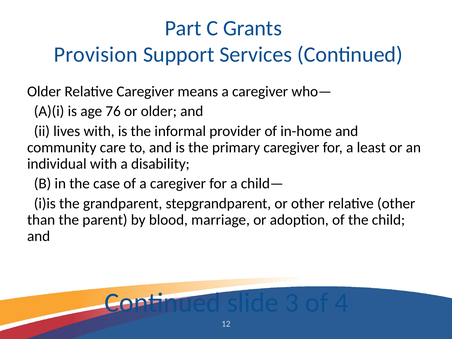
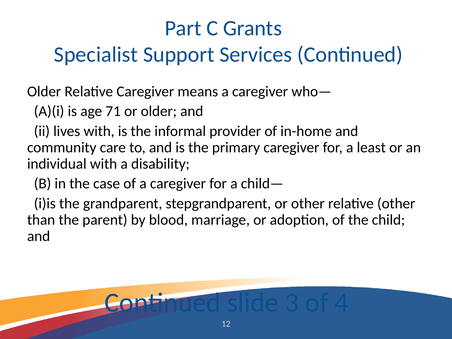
Provision: Provision -> Specialist
76: 76 -> 71
